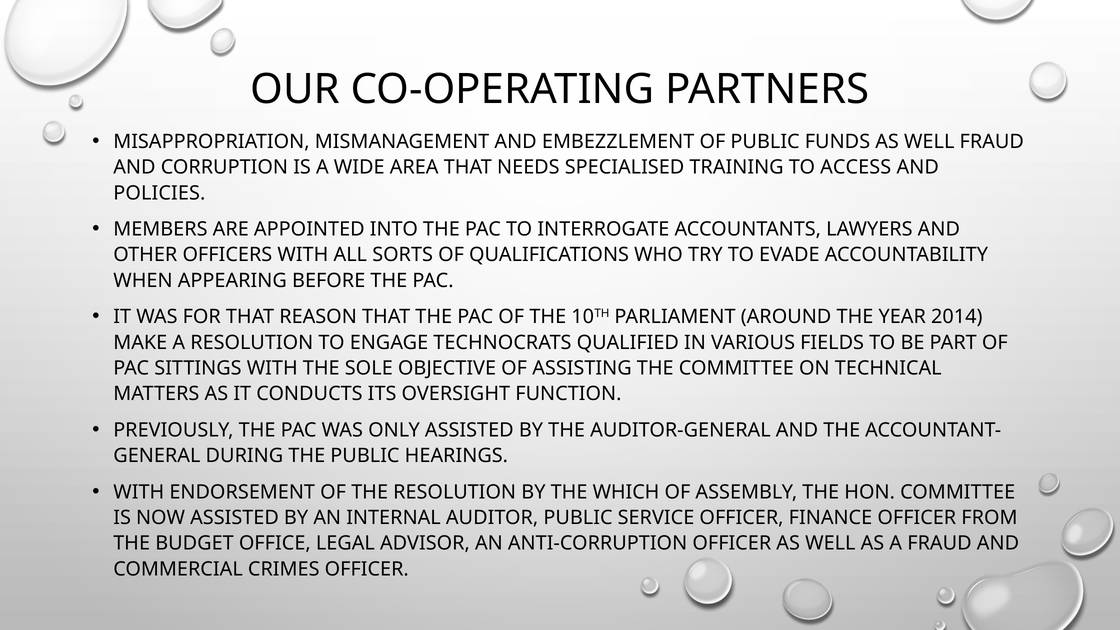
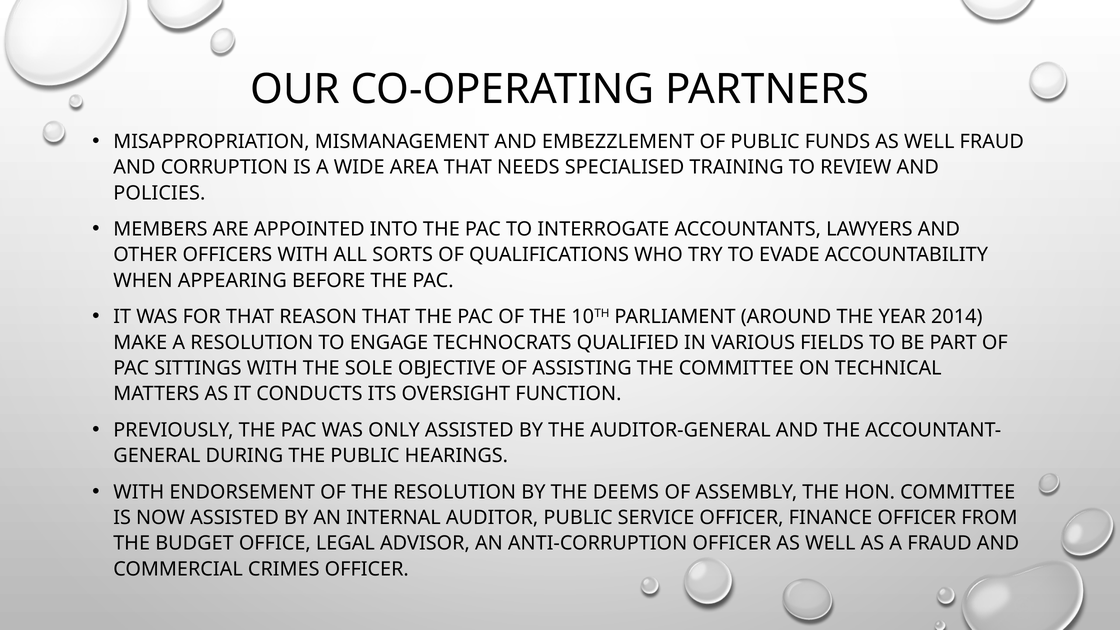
ACCESS: ACCESS -> REVIEW
WHICH: WHICH -> DEEMS
